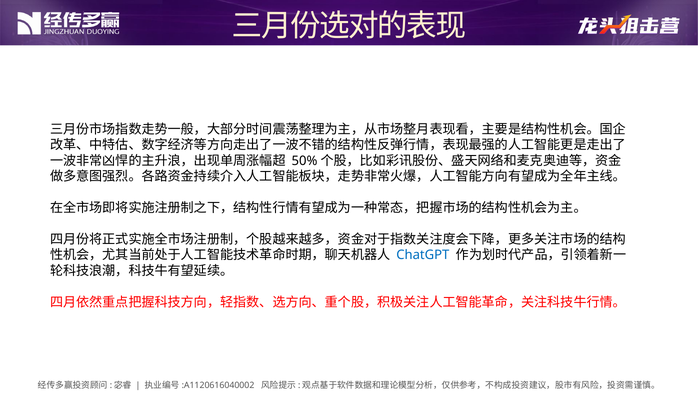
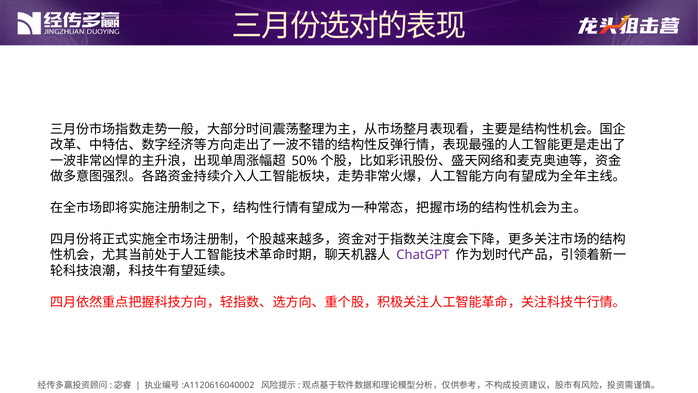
ChatGPT colour: blue -> purple
